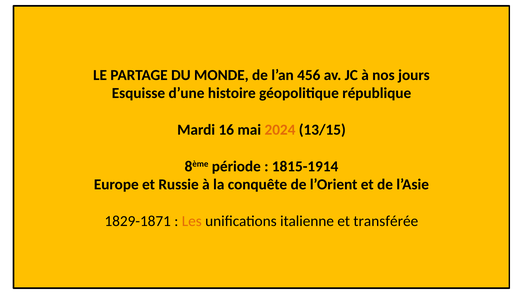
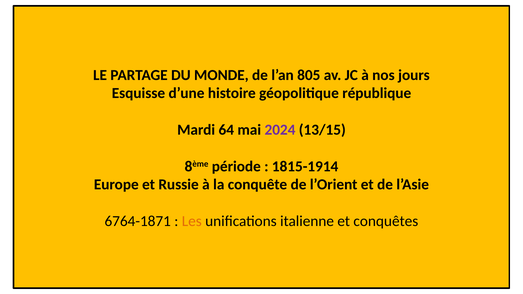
456: 456 -> 805
16: 16 -> 64
2024 colour: orange -> purple
1829-1871: 1829-1871 -> 6764-1871
transférée: transférée -> conquêtes
